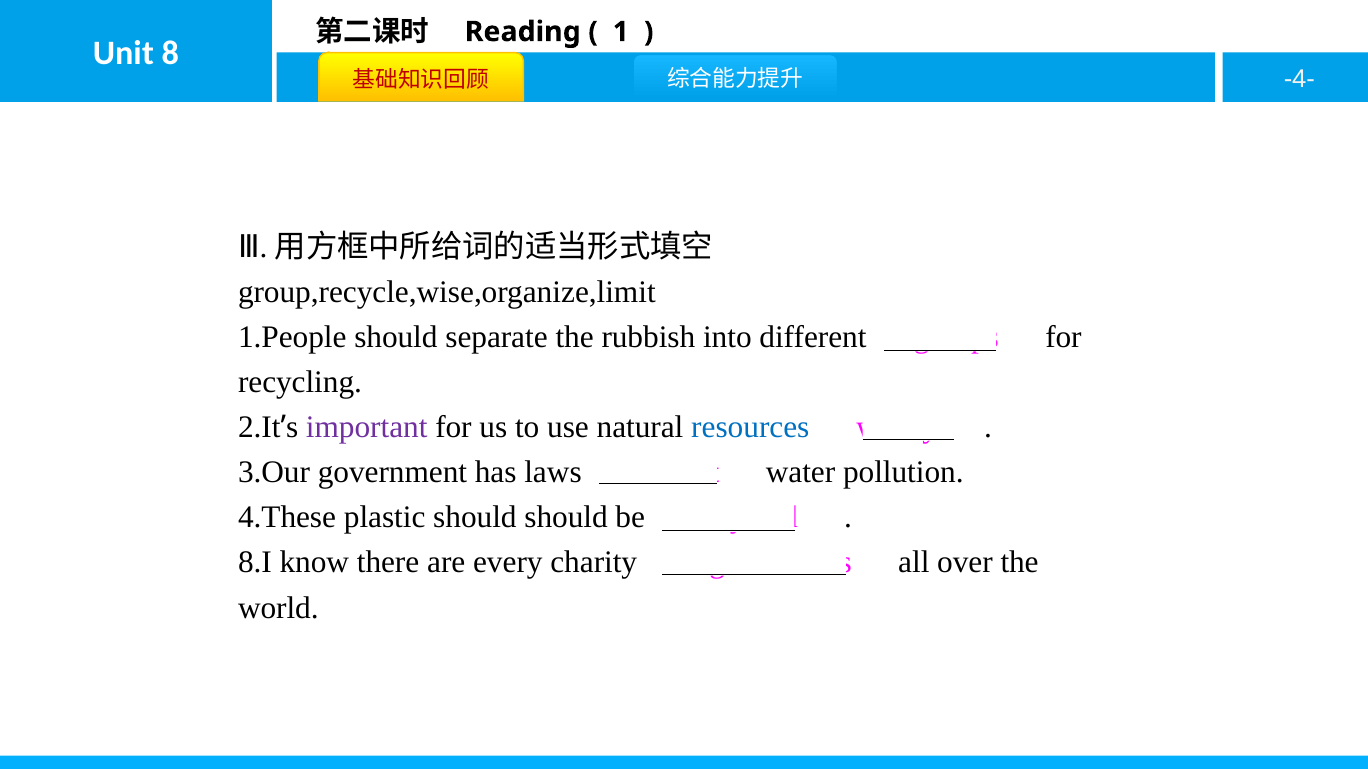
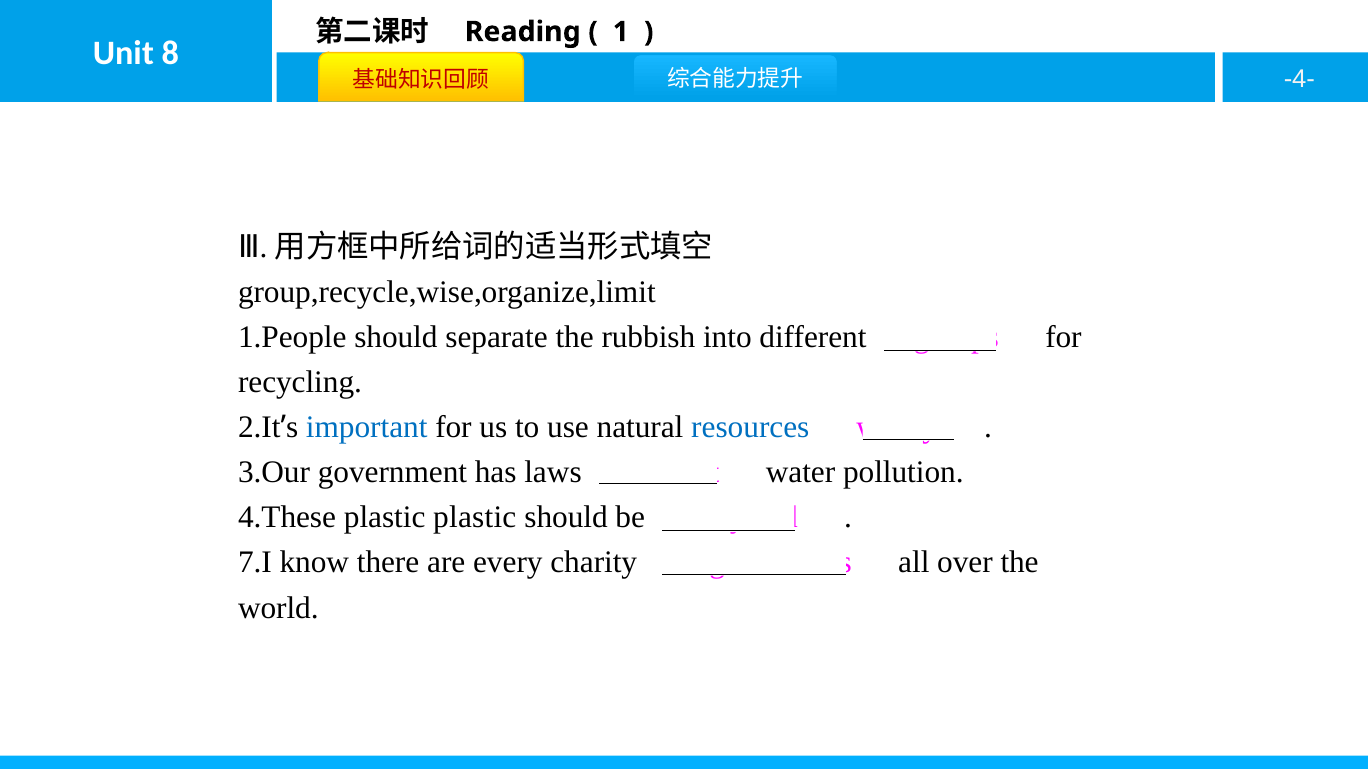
important colour: purple -> blue
plastic should: should -> plastic
8.I: 8.I -> 7.I
